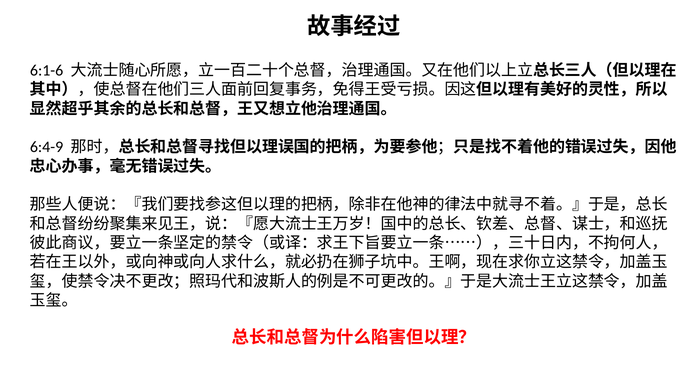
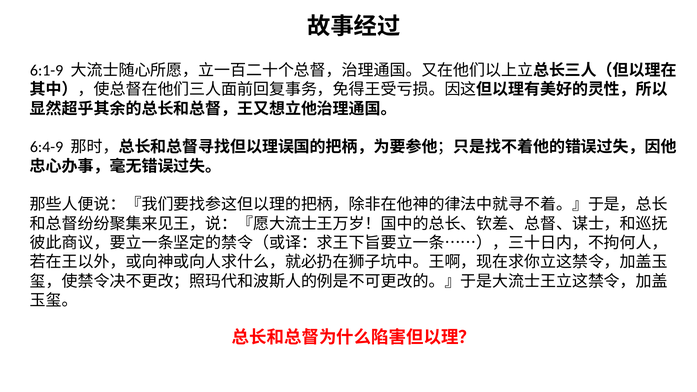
6:1-6: 6:1-6 -> 6:1-9
